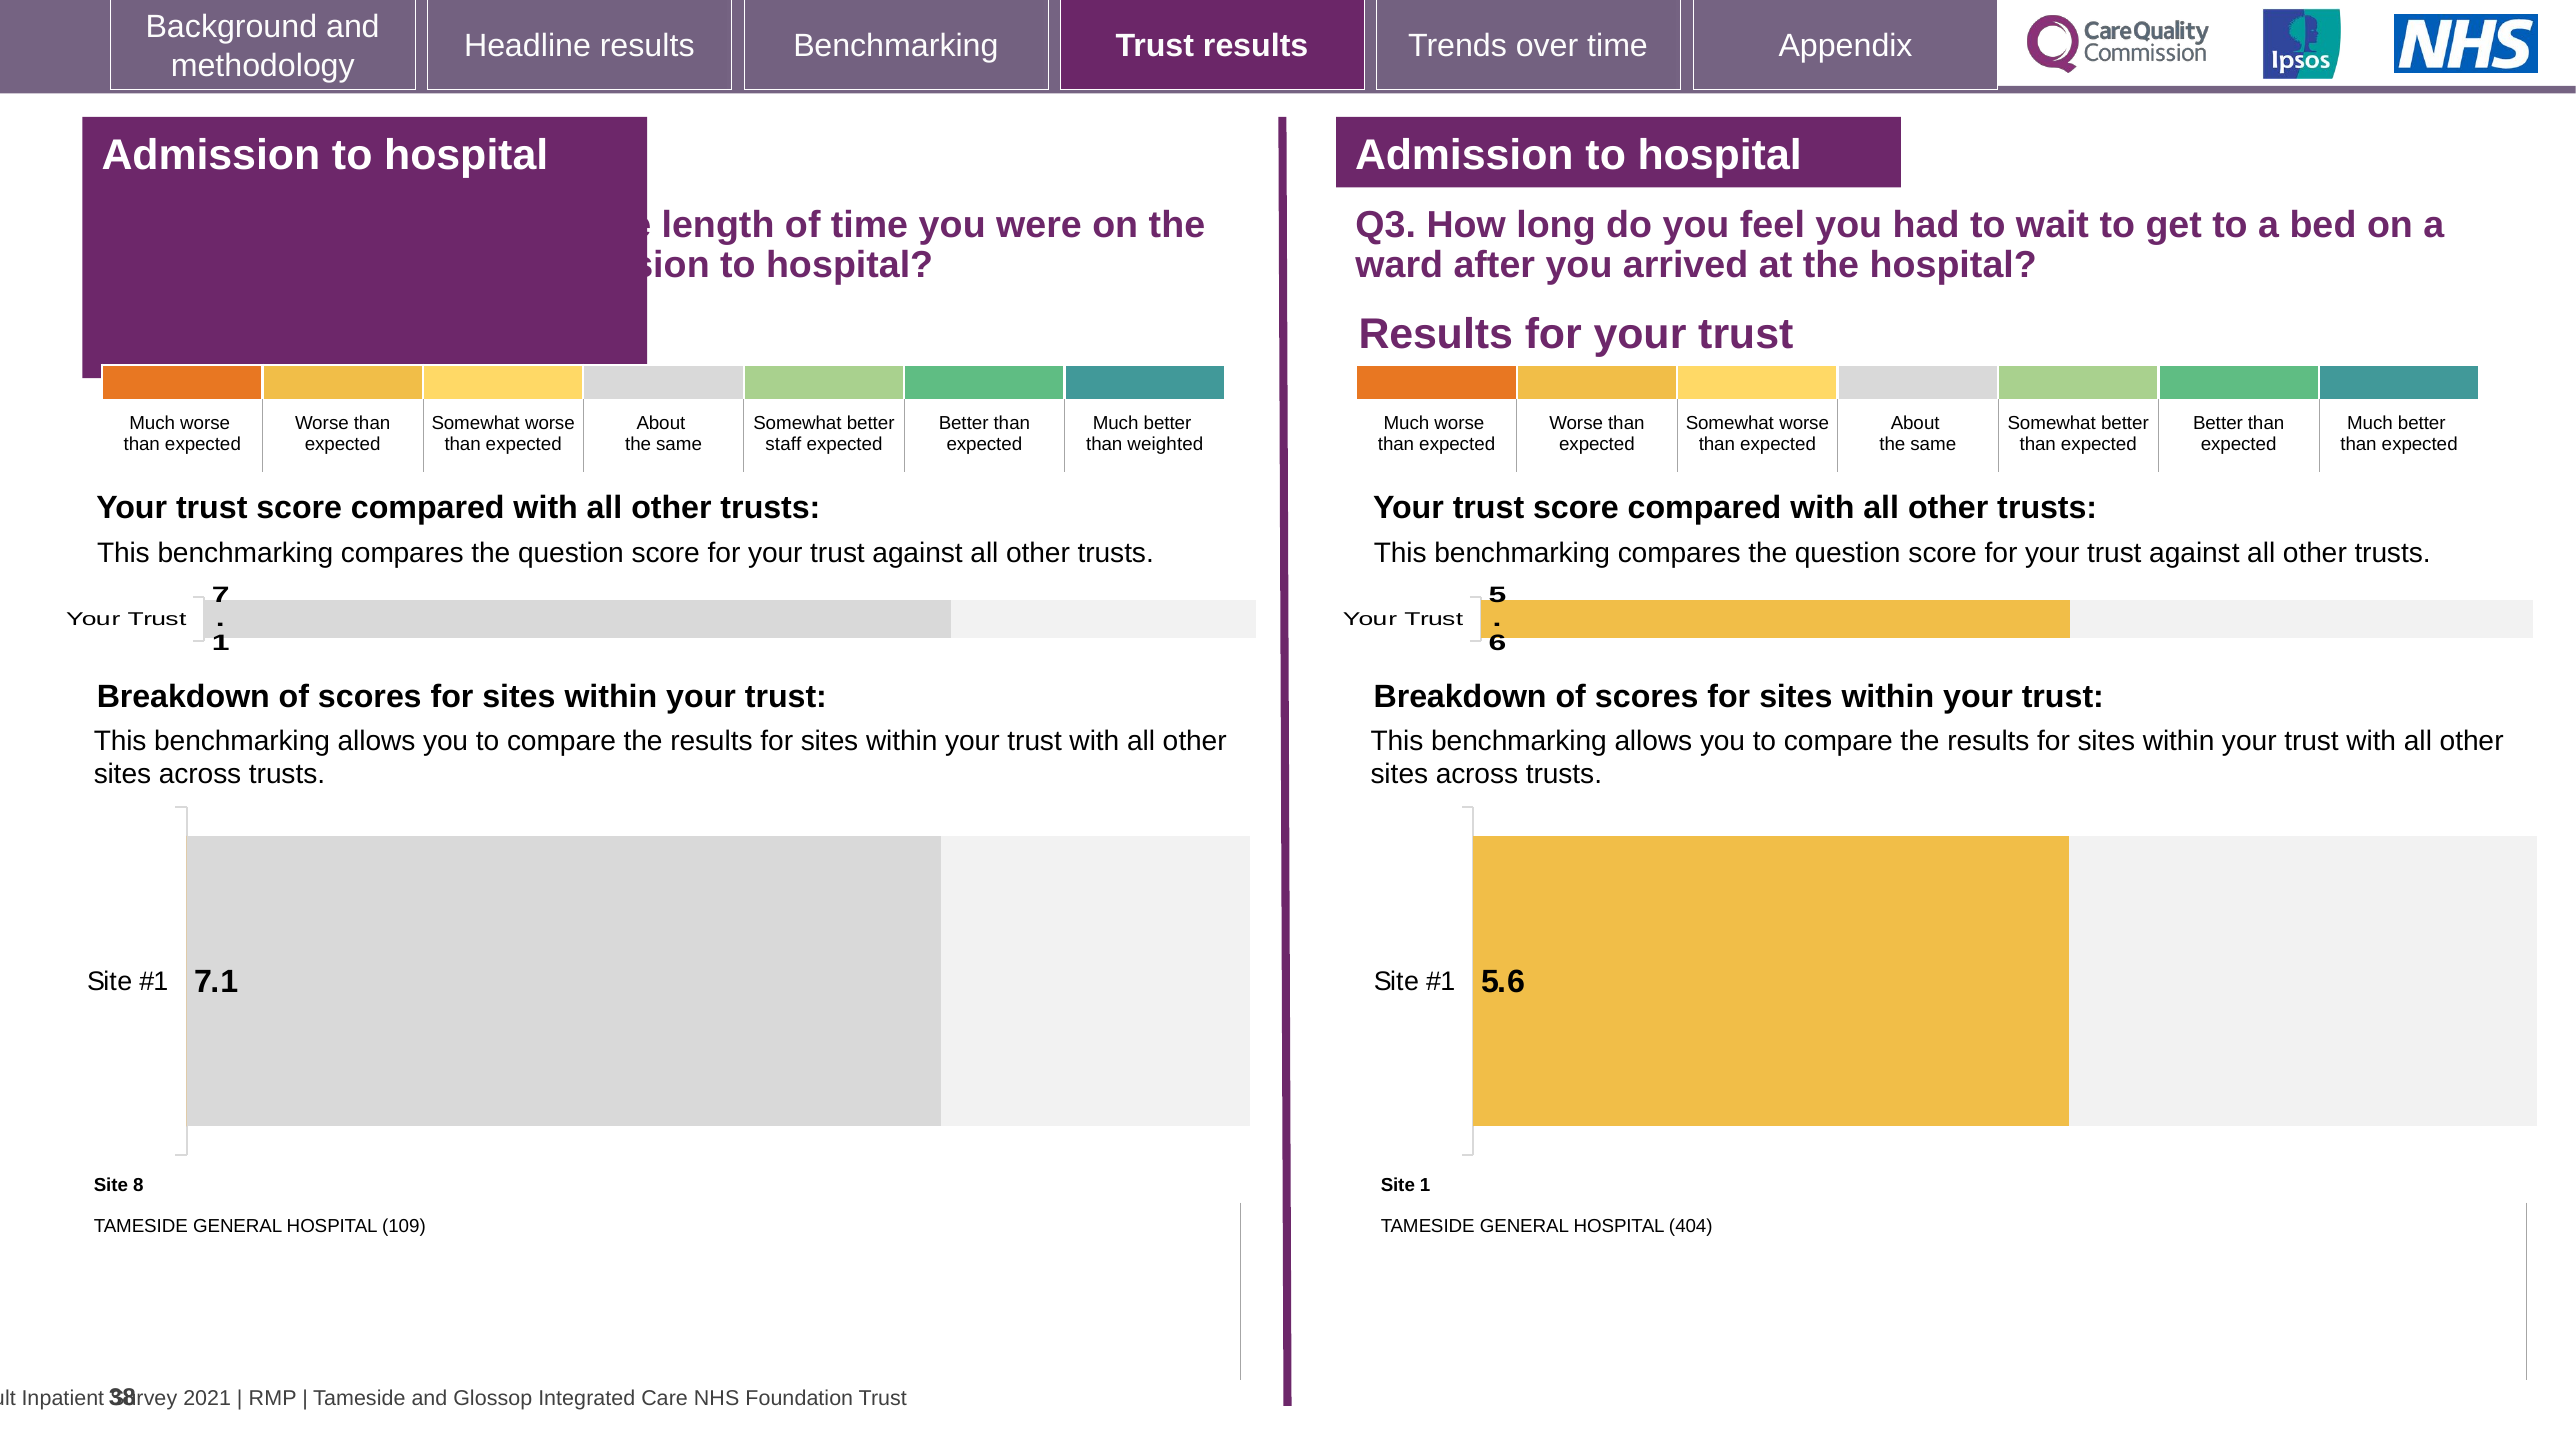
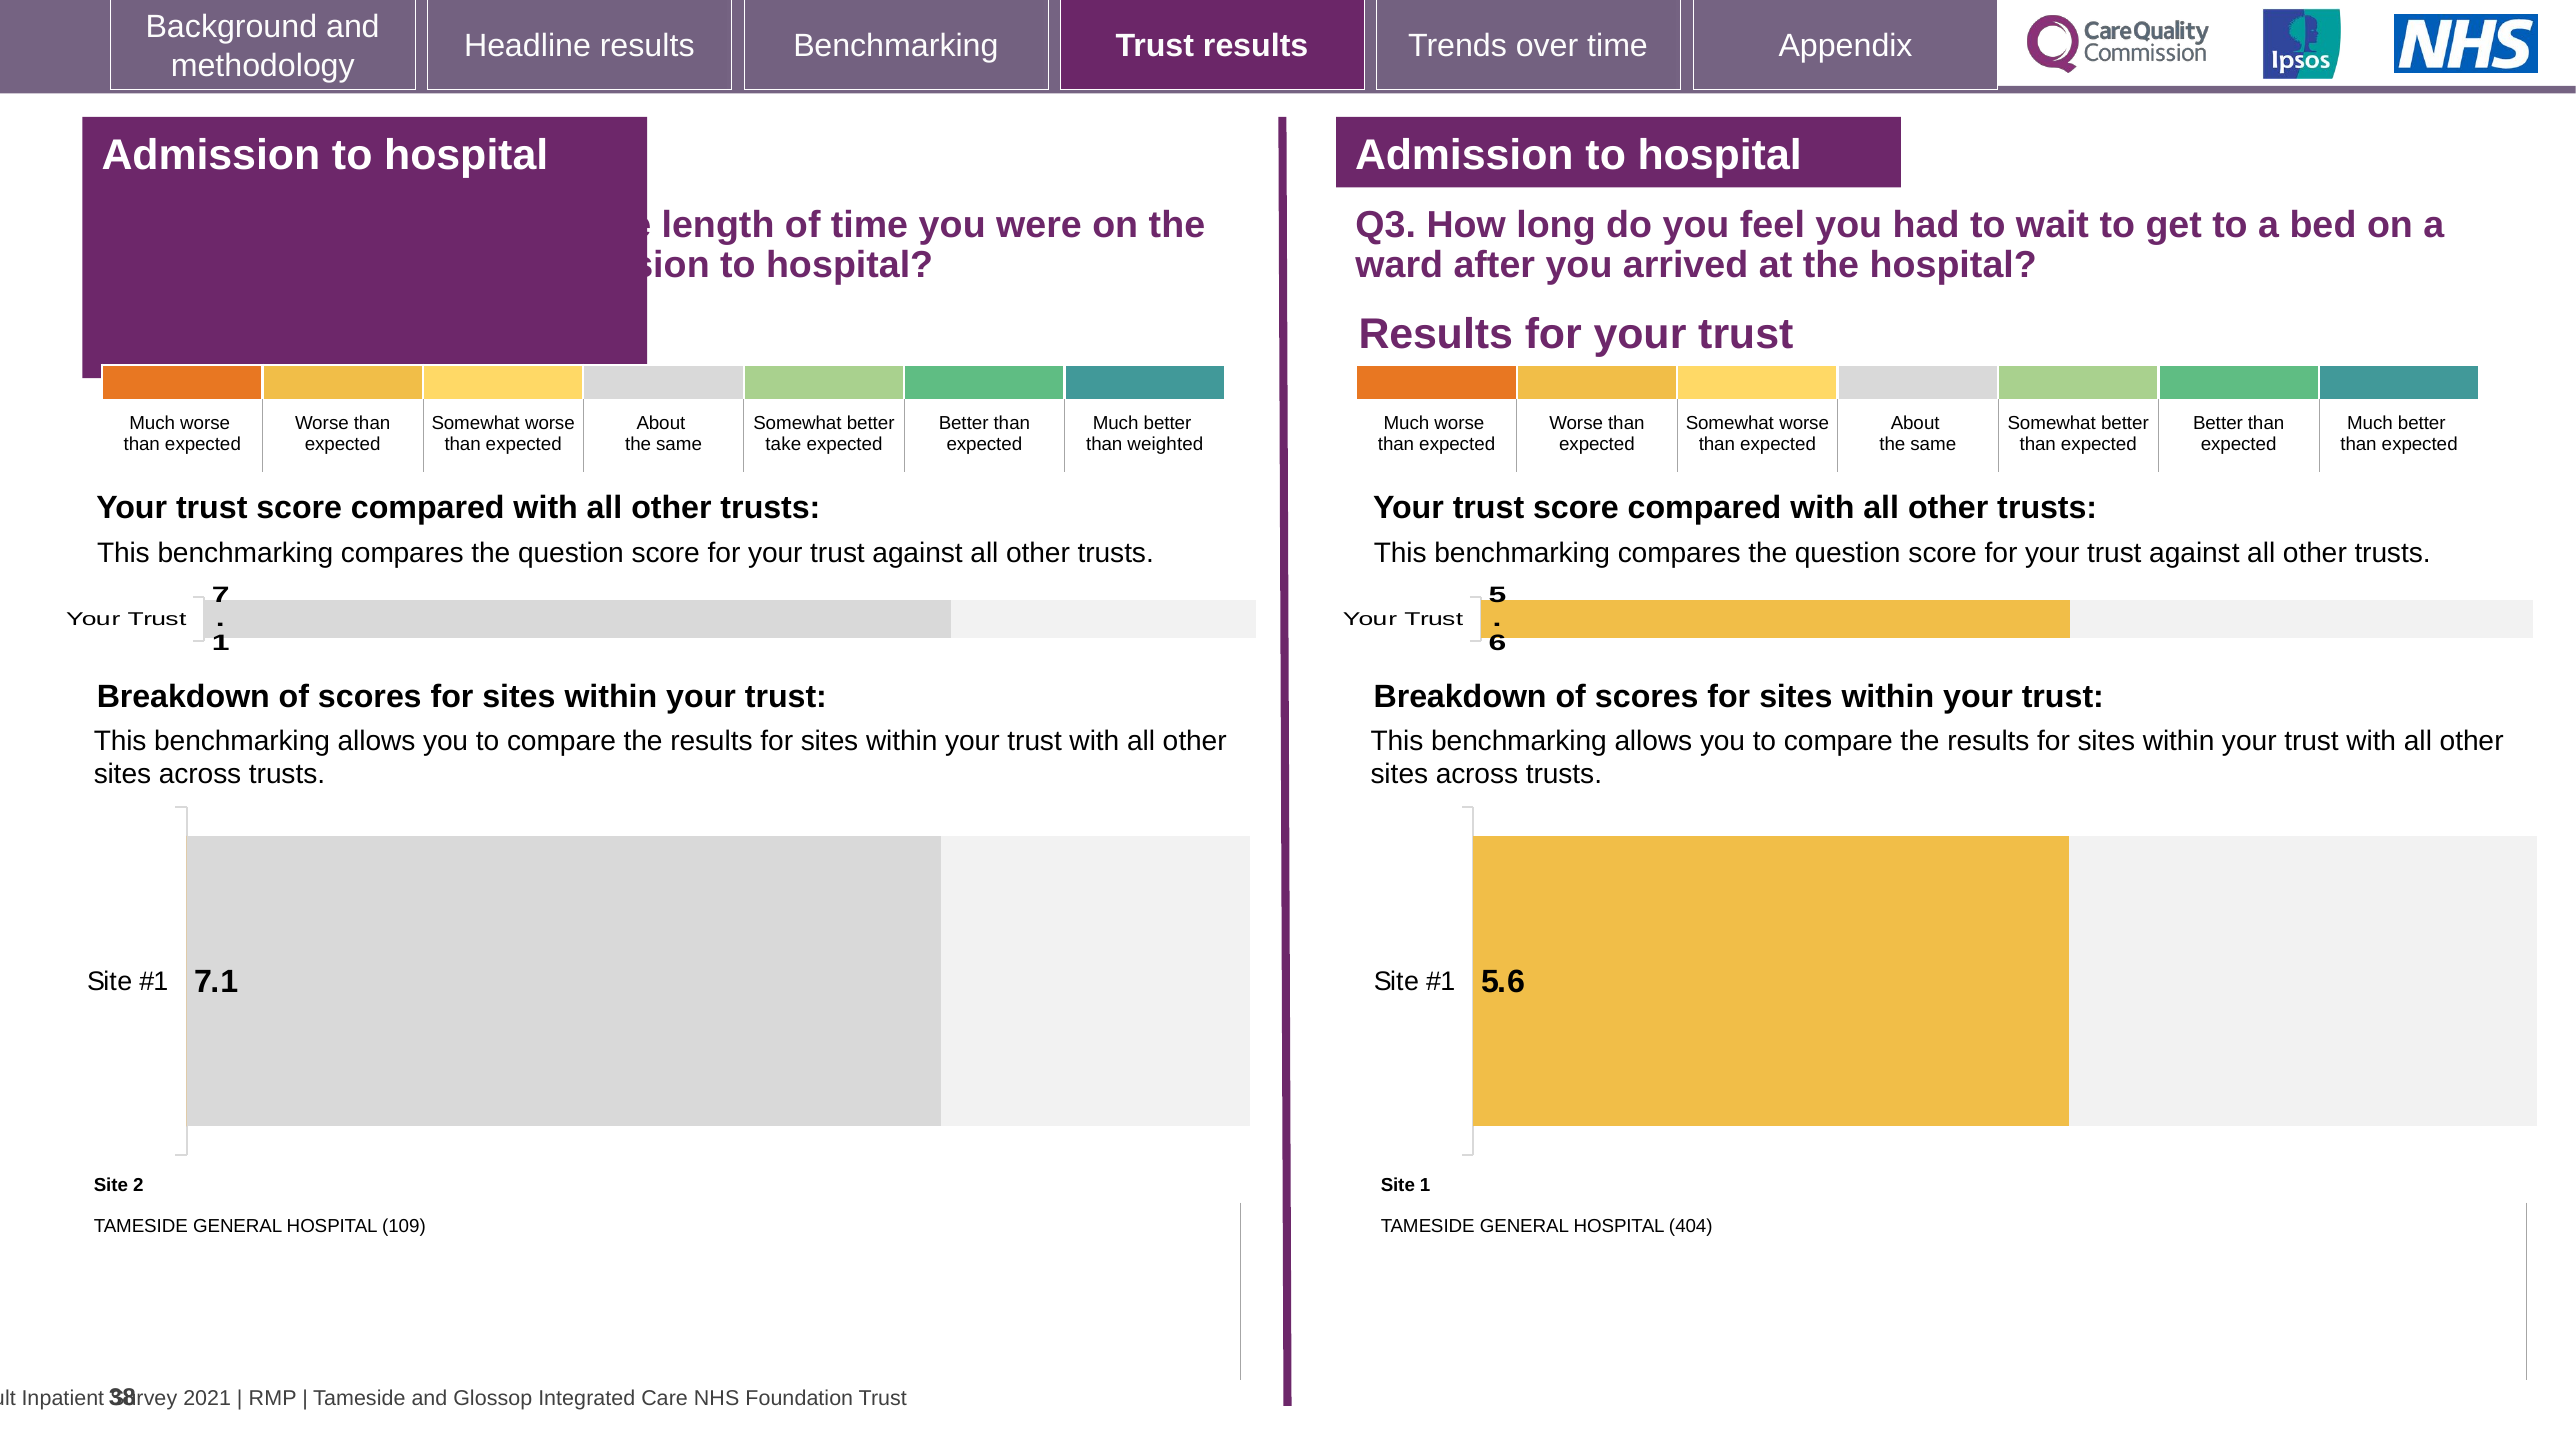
staff: staff -> take
8: 8 -> 2
